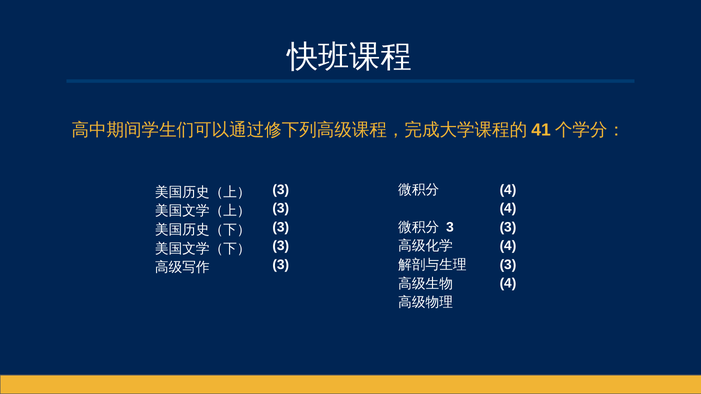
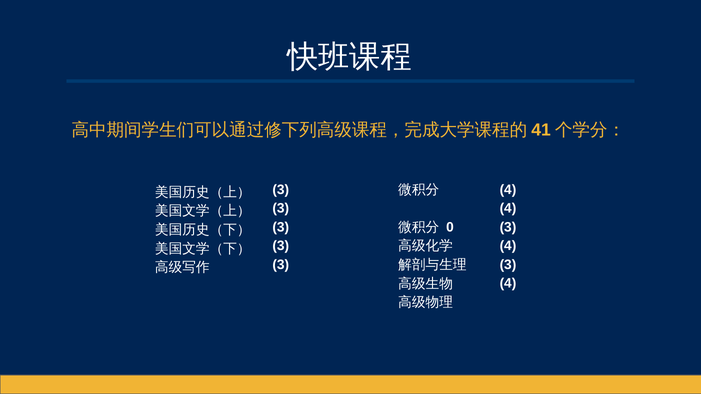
3 at (450, 227): 3 -> 0
